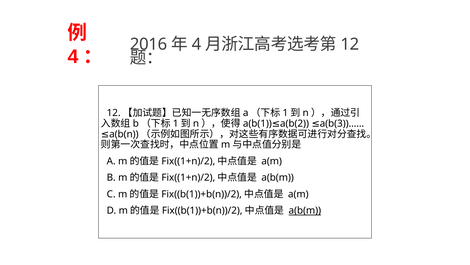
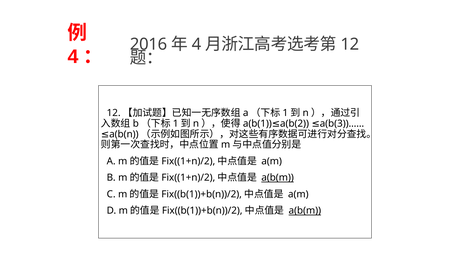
a(b(m at (278, 177) underline: none -> present
